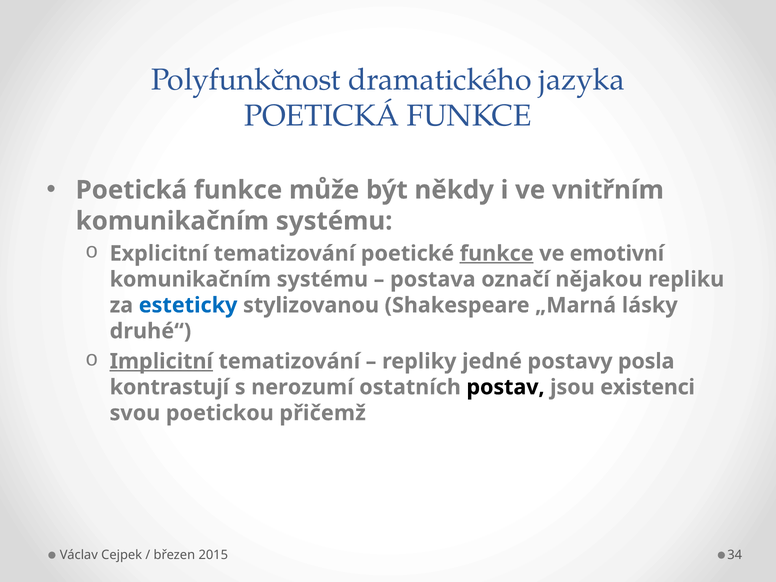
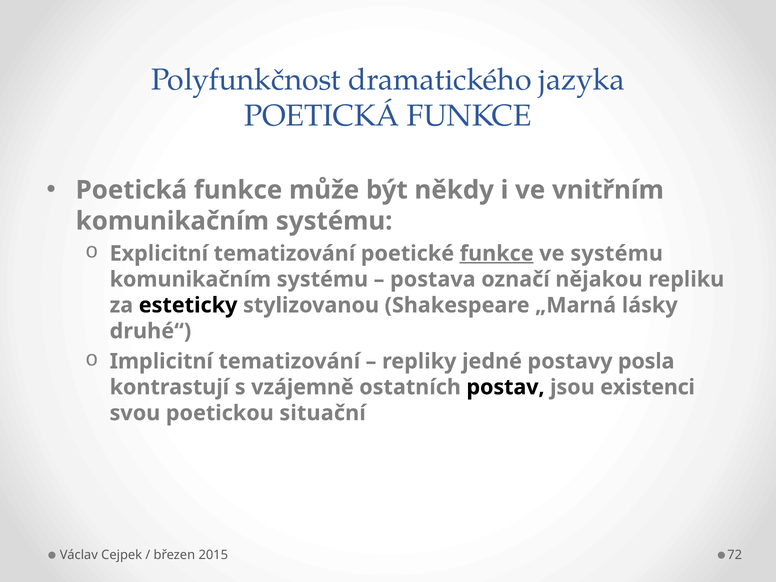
ve emotivní: emotivní -> systému
esteticky colour: blue -> black
Implicitní underline: present -> none
nerozumí: nerozumí -> vzájemně
přičemž: přičemž -> situační
34: 34 -> 72
